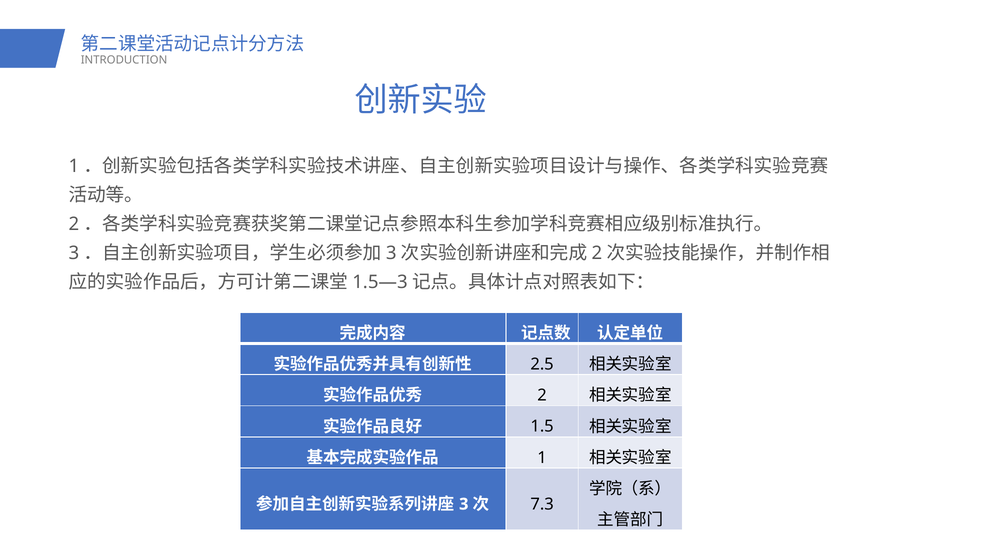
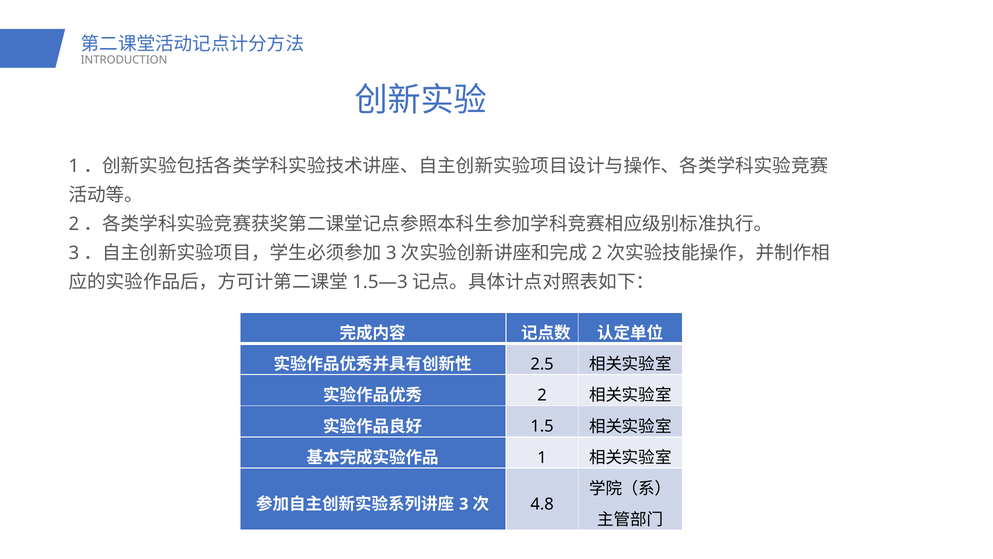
7.3: 7.3 -> 4.8
